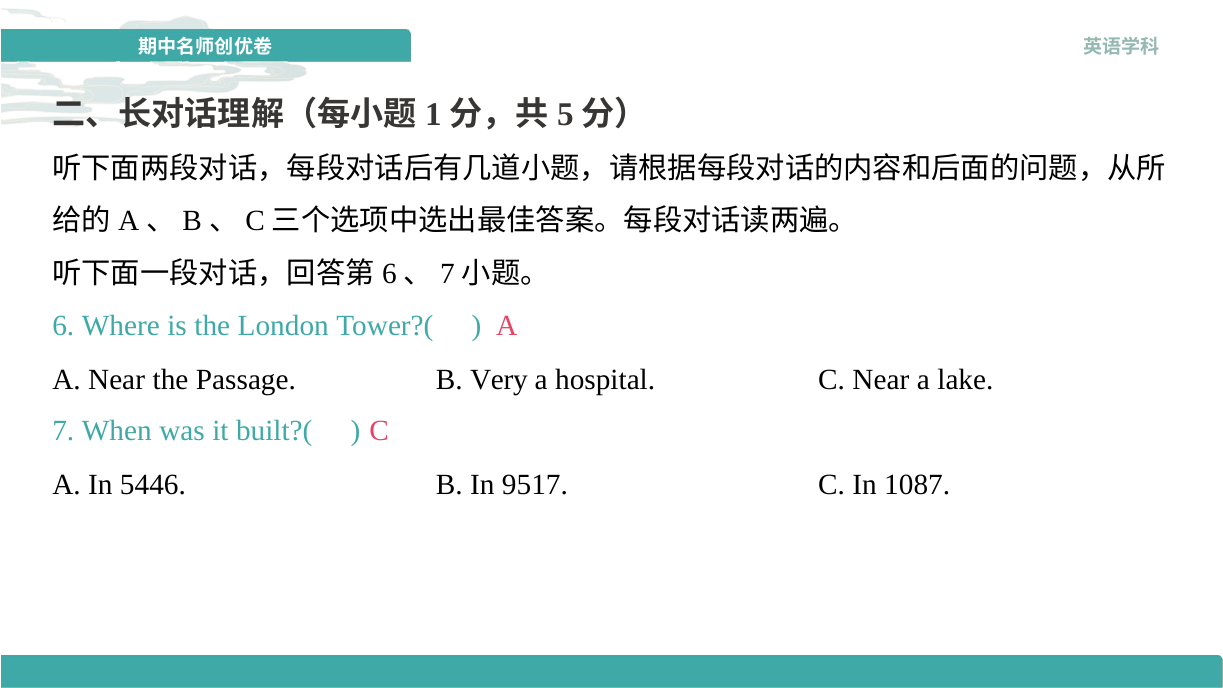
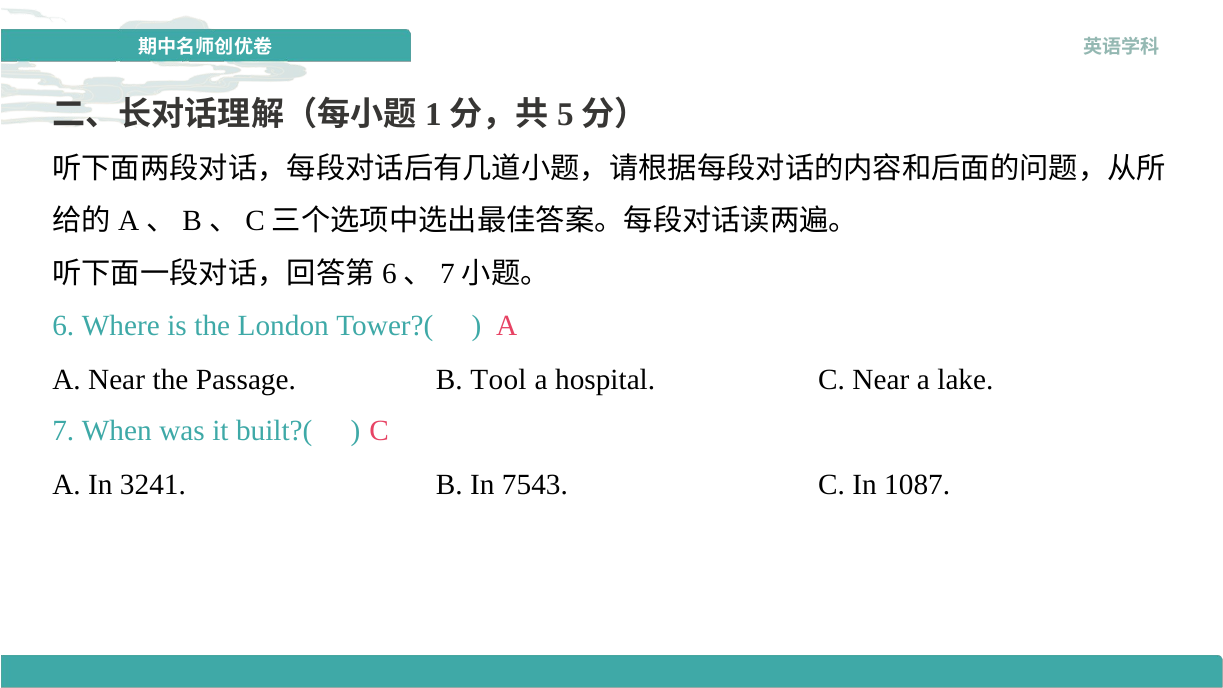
Very: Very -> Tool
5446: 5446 -> 3241
9517: 9517 -> 7543
